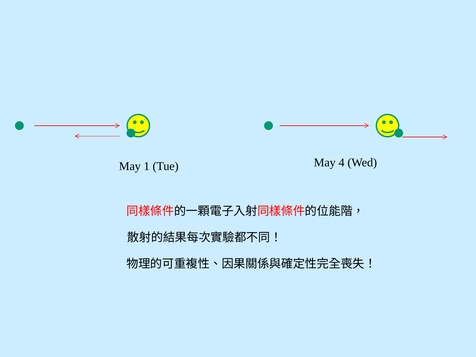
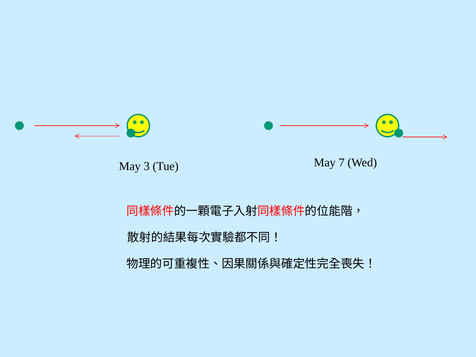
1: 1 -> 3
4: 4 -> 7
